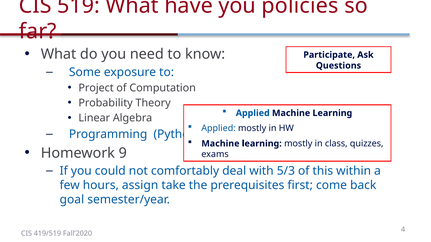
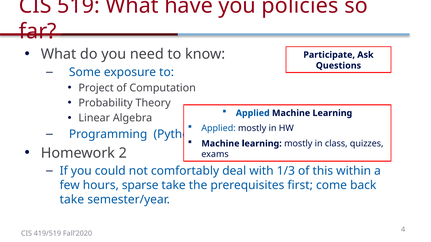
9: 9 -> 2
5/3: 5/3 -> 1/3
assign: assign -> sparse
goal at (72, 200): goal -> take
